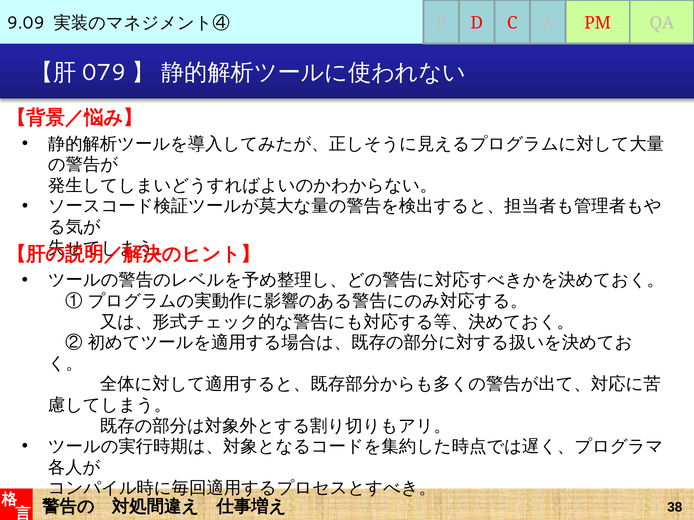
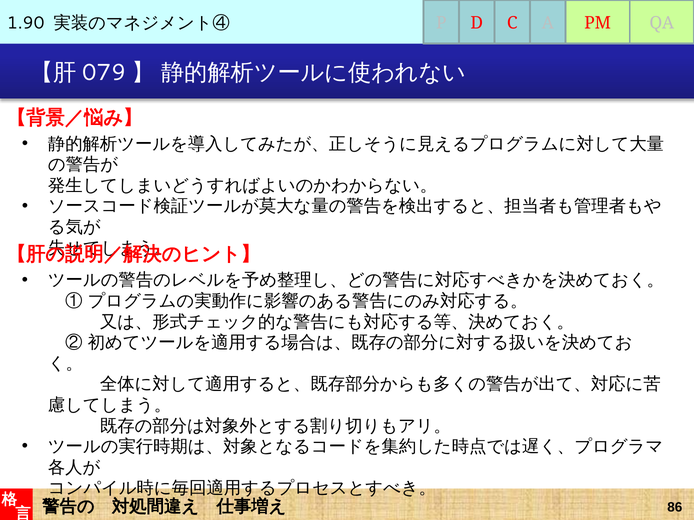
9.09: 9.09 -> 1.90
38: 38 -> 86
